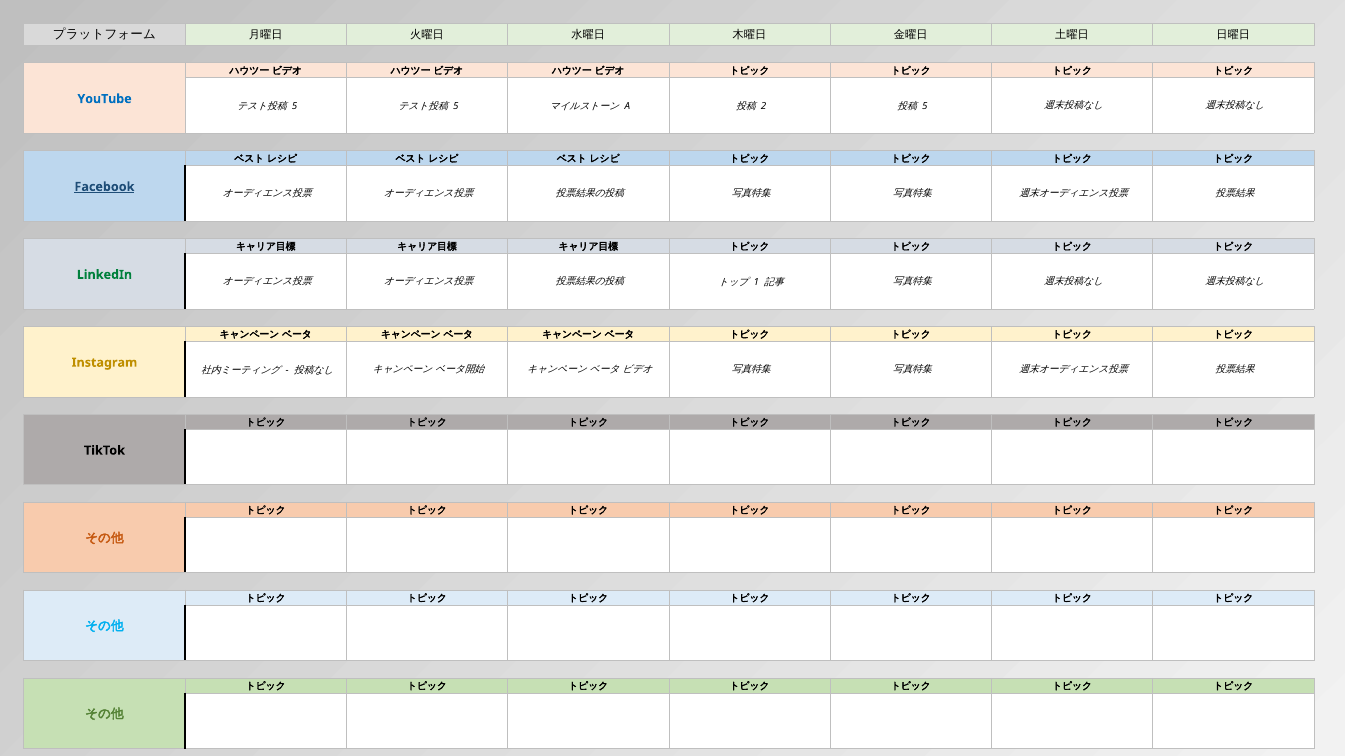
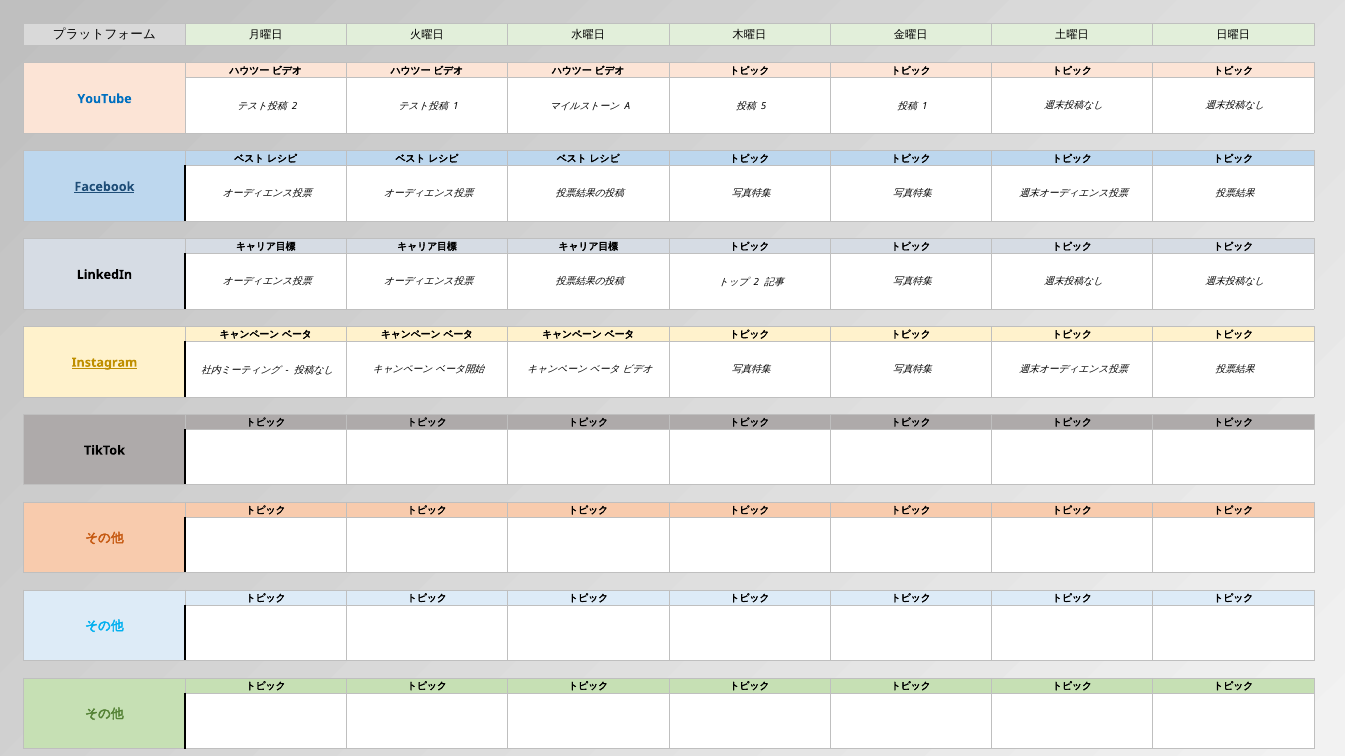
5 at (295, 106): 5 -> 2
5 at (456, 106): 5 -> 1
2: 2 -> 5
5 at (925, 106): 5 -> 1
LinkedIn colour: green -> black
1 at (756, 282): 1 -> 2
Instagram underline: none -> present
